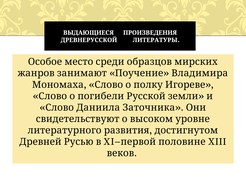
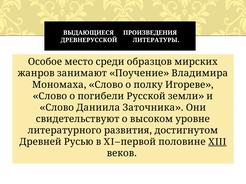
XIII underline: none -> present
